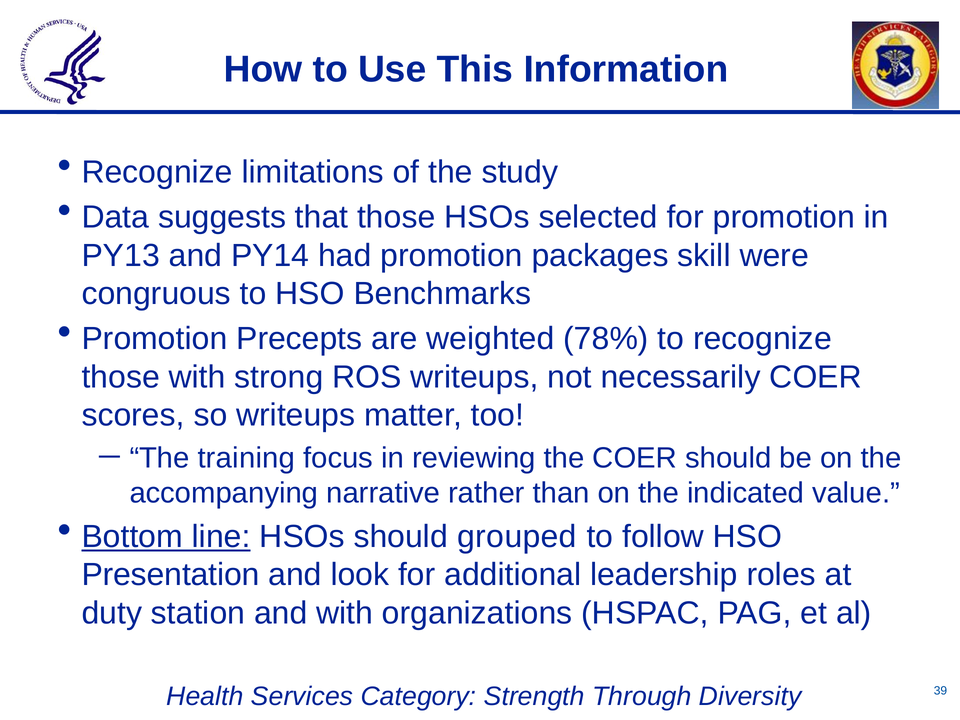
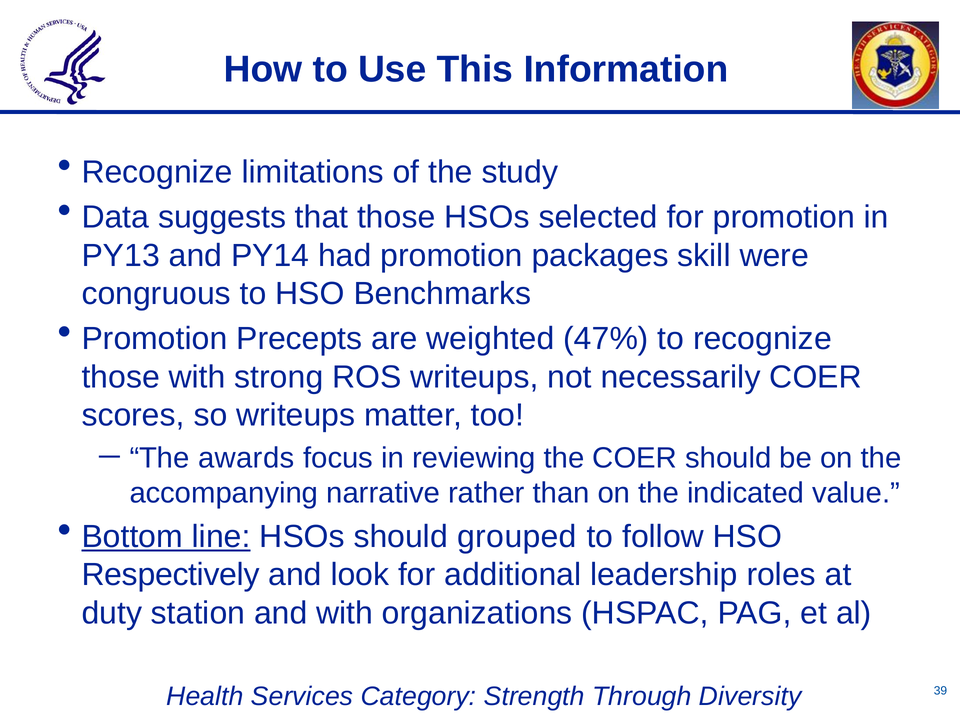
78%: 78% -> 47%
training: training -> awards
Presentation: Presentation -> Respectively
